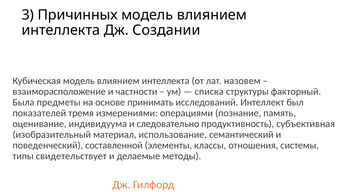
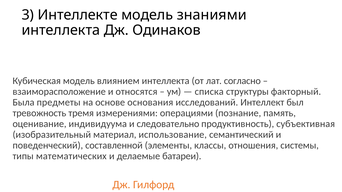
Причинных: Причинных -> Интеллекте
влиянием at (212, 15): влиянием -> знаниями
Создании: Создании -> Одинаков
назовем: назовем -> согласно
частности: частности -> относятся
принимать: принимать -> основания
показателей: показателей -> тревожность
свидетельствует: свидетельствует -> математических
методы: методы -> батареи
